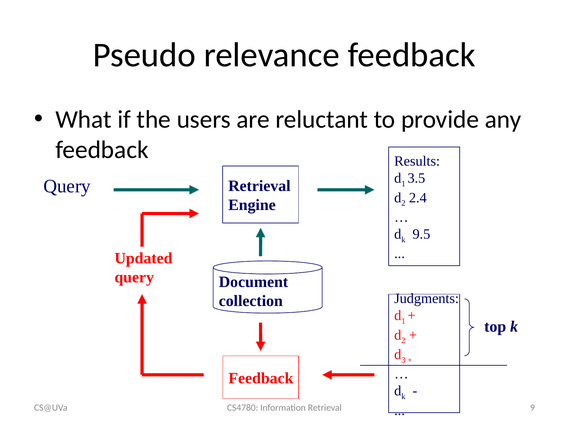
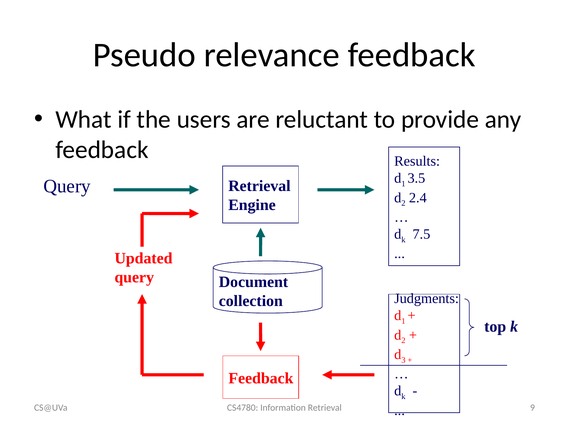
9.5: 9.5 -> 7.5
